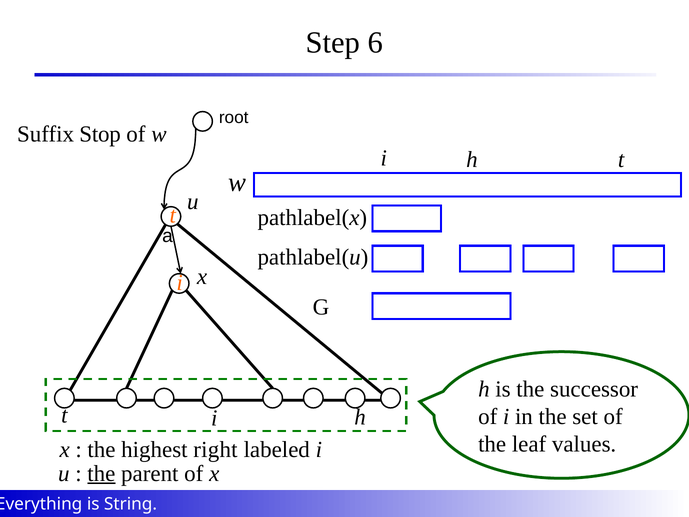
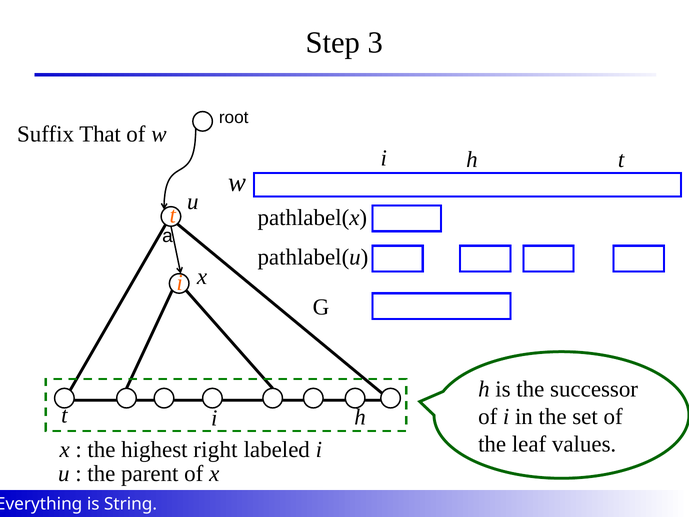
6: 6 -> 3
Stop: Stop -> That
the at (101, 473) underline: present -> none
